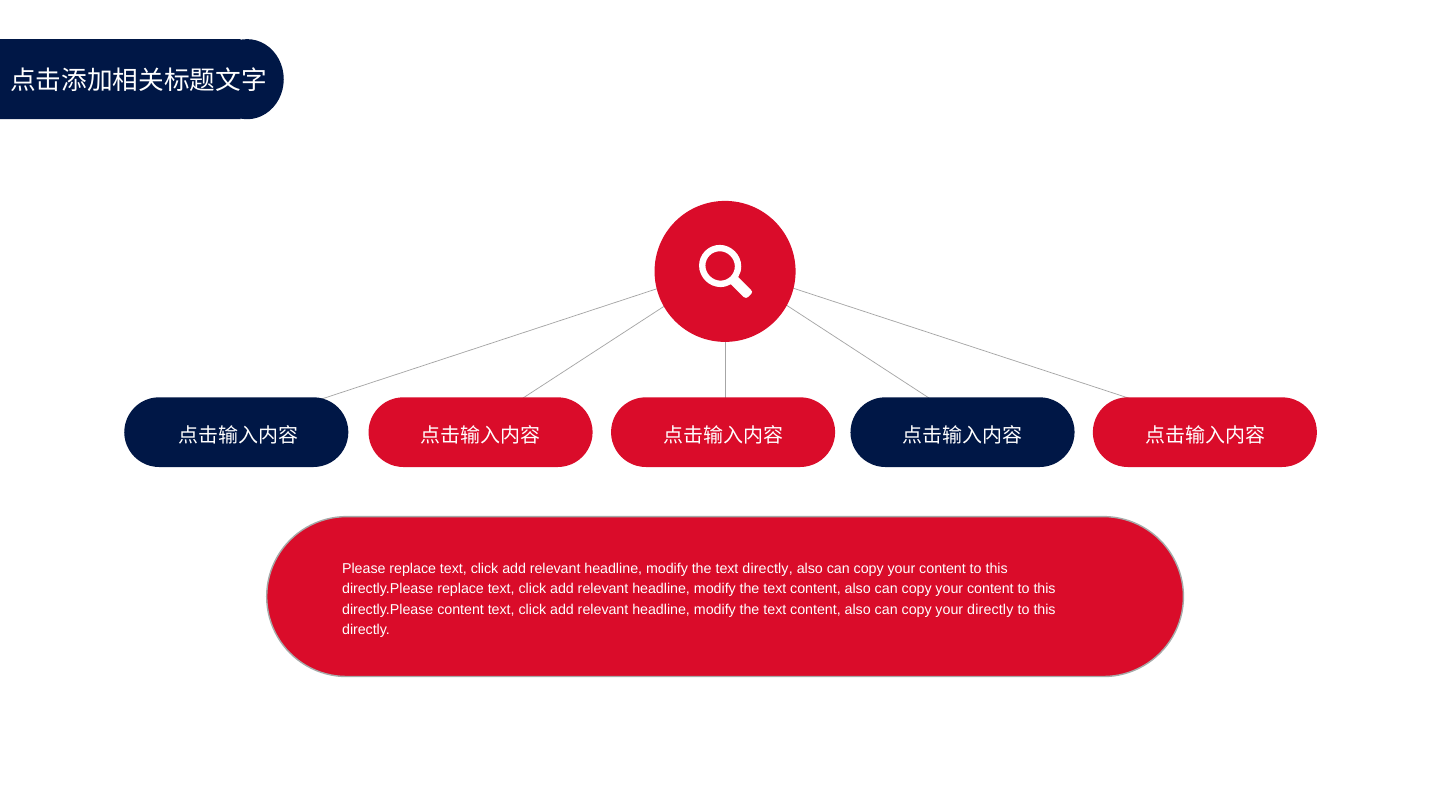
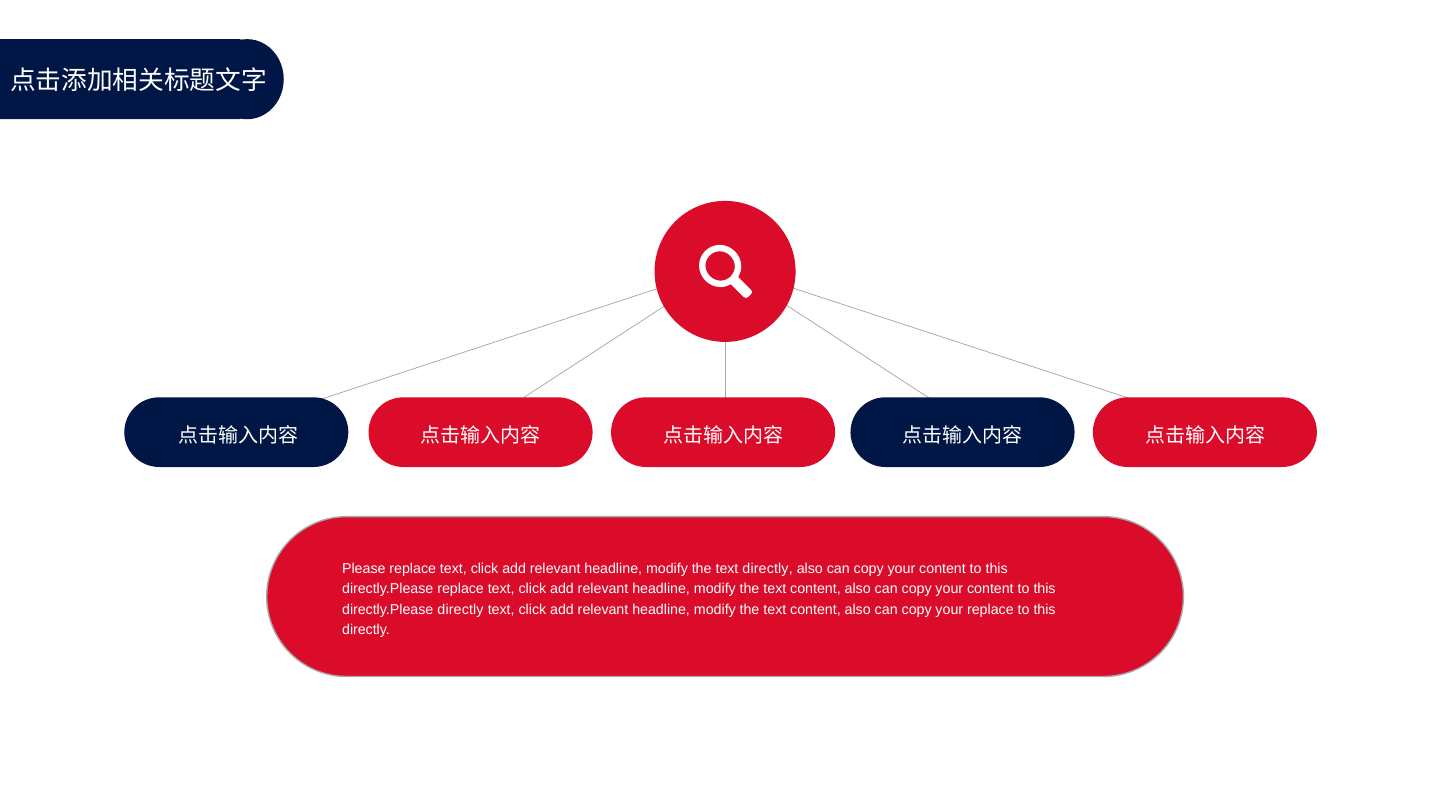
directly.Please content: content -> directly
your directly: directly -> replace
